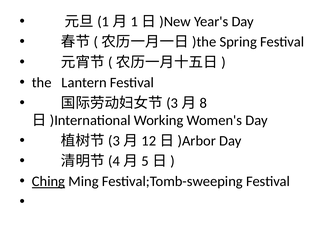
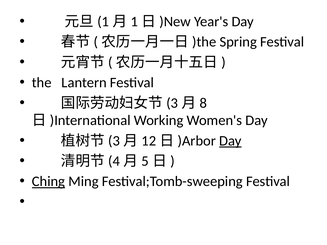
Day at (230, 141) underline: none -> present
